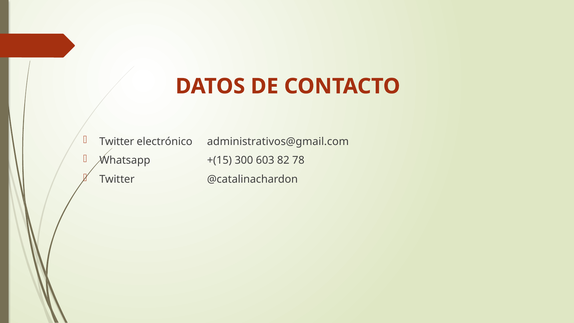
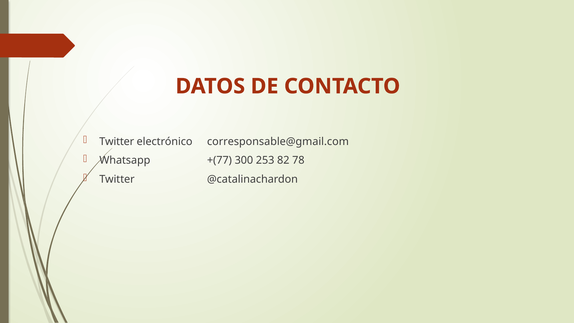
administrativos@gmail.com: administrativos@gmail.com -> corresponsable@gmail.com
+(15: +(15 -> +(77
603: 603 -> 253
